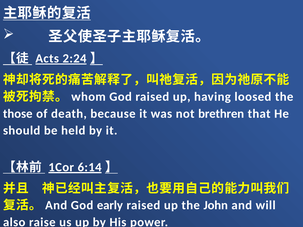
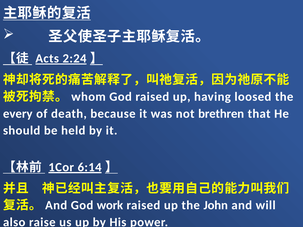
those: those -> every
early: early -> work
